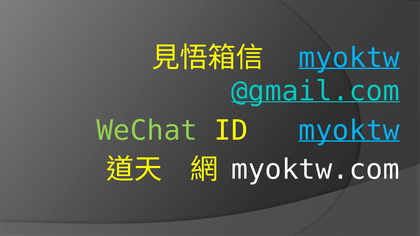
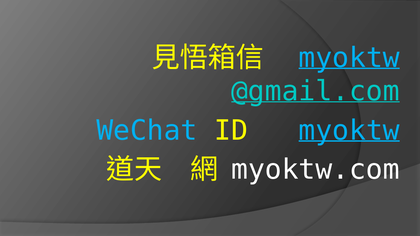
WeChat colour: light green -> light blue
